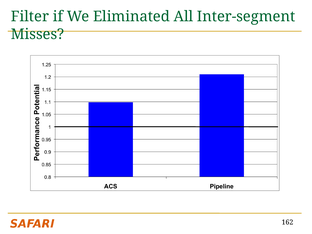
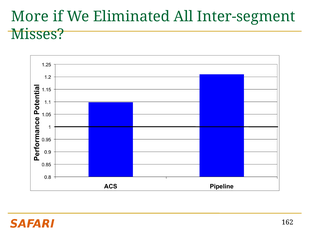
Filter: Filter -> More
